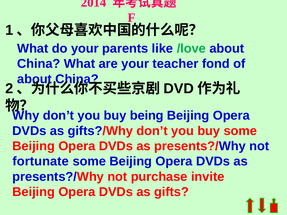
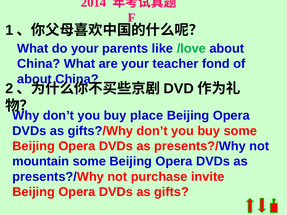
being: being -> place
fortunate: fortunate -> mountain
